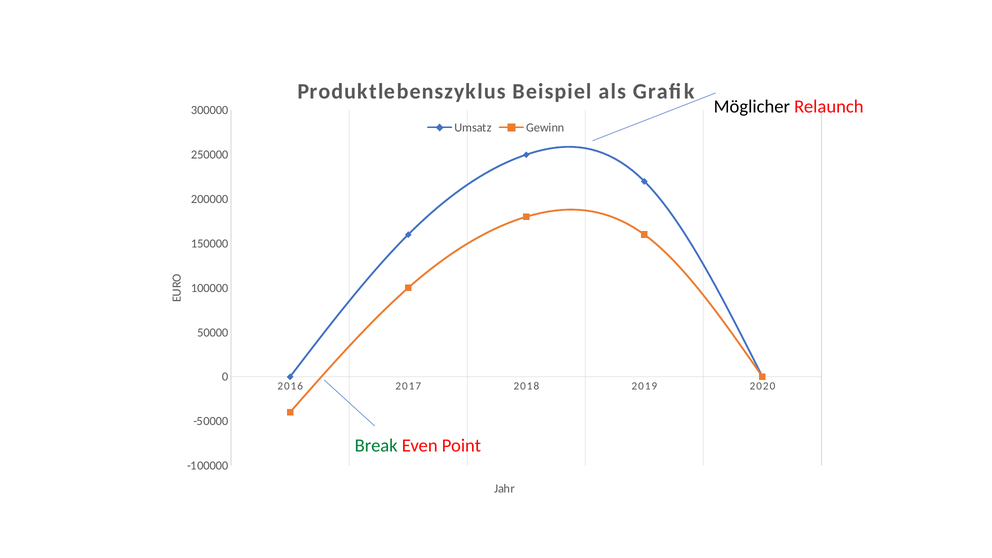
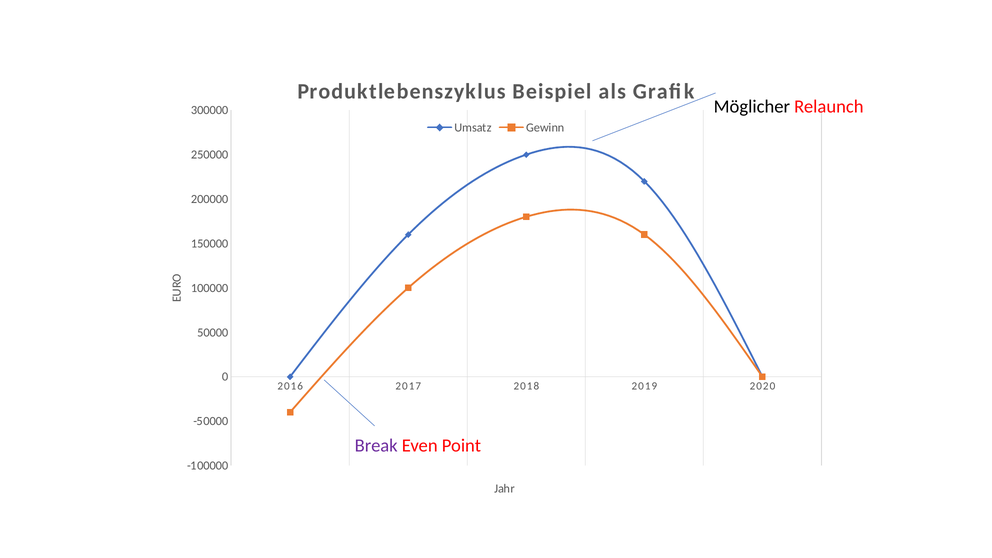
Break colour: green -> purple
